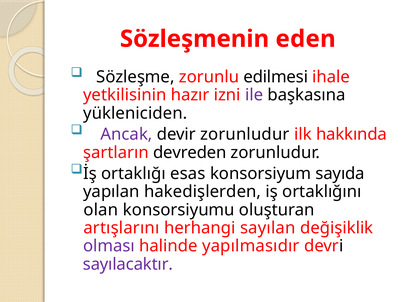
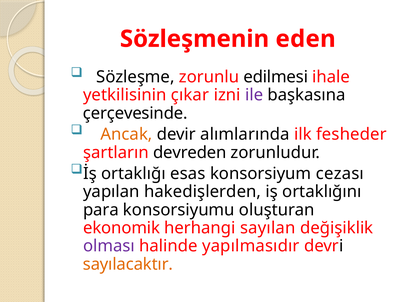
hazır: hazır -> çıkar
yükleniciden: yükleniciden -> çerçevesinde
Ancak colour: purple -> orange
devir zorunludur: zorunludur -> alımlarında
hakkında: hakkında -> fesheder
sayıda: sayıda -> cezası
olan: olan -> para
artışlarını: artışlarını -> ekonomik
sayılacaktır colour: purple -> orange
